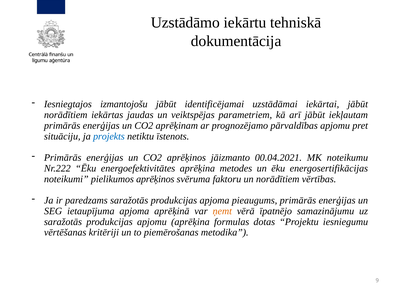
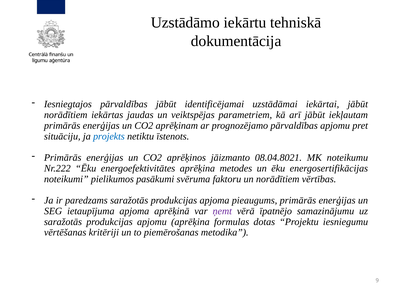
Iesniegtajos izmantojošu: izmantojošu -> pārvaldības
00.04.2021: 00.04.2021 -> 08.04.8021
pielikumos aprēķinos: aprēķinos -> pasākumi
ņemt colour: orange -> purple
